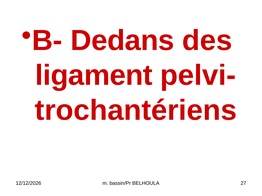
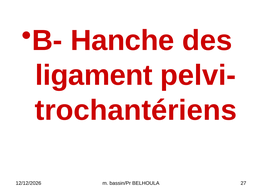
Dedans: Dedans -> Hanche
